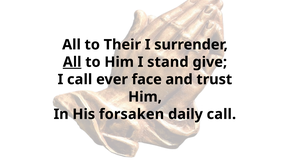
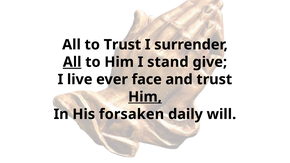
to Their: Their -> Trust
I call: call -> live
Him at (145, 97) underline: none -> present
daily call: call -> will
